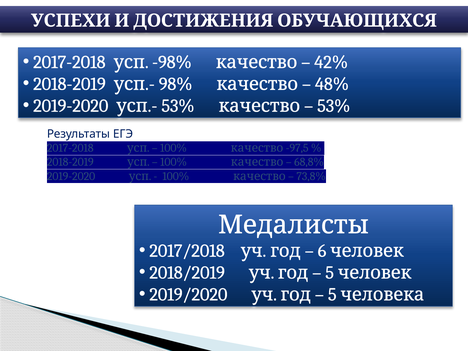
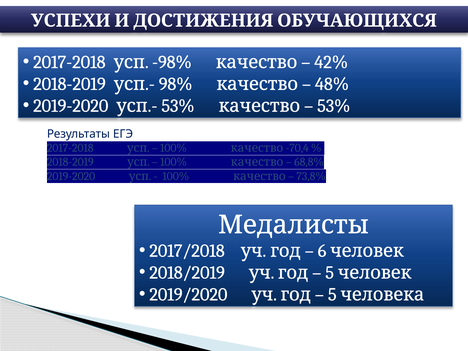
-97,5: -97,5 -> -70,4
